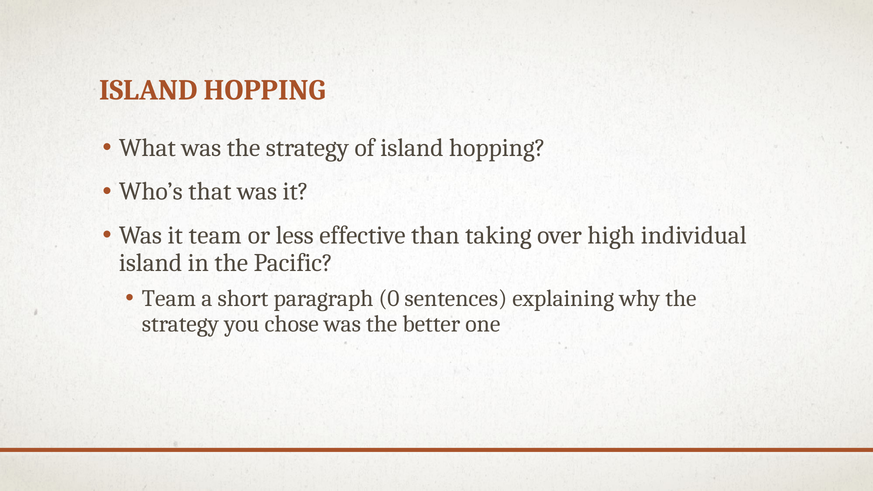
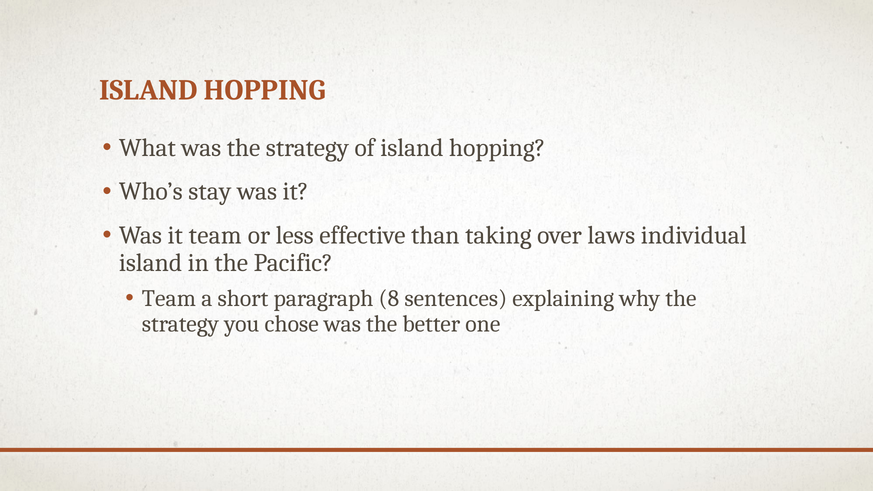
that: that -> stay
high: high -> laws
0: 0 -> 8
